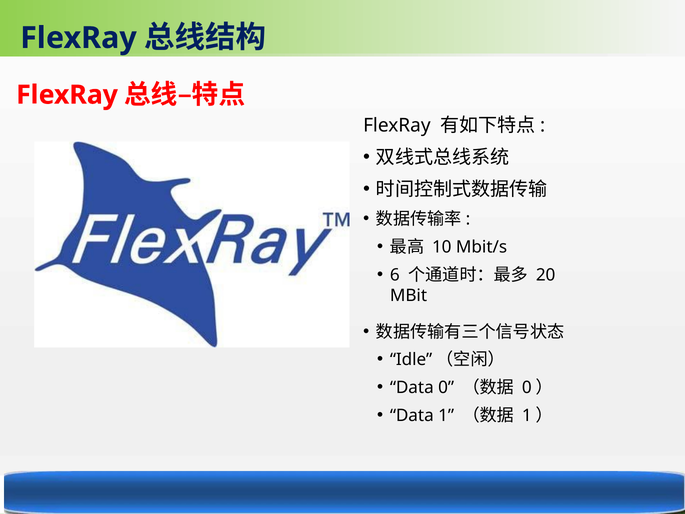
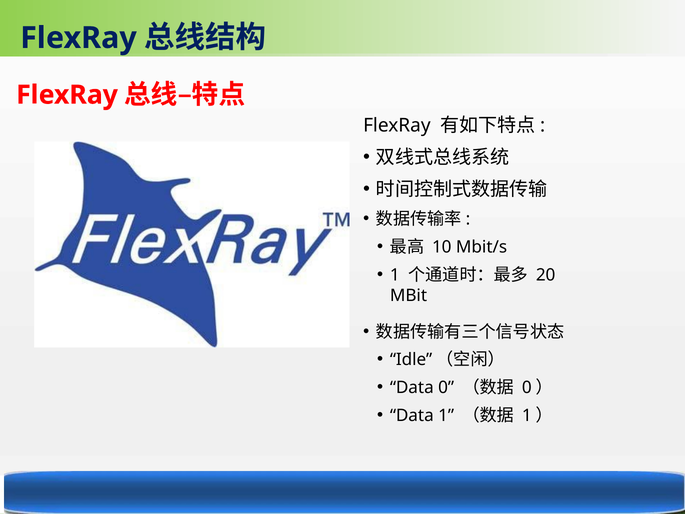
6 at (395, 275): 6 -> 1
